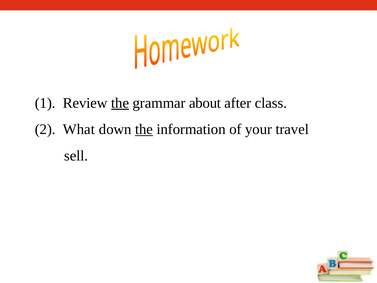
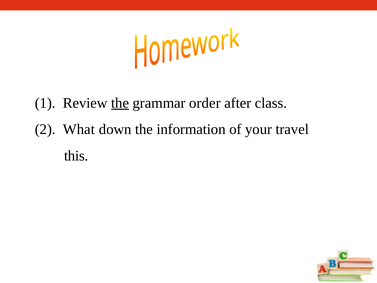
about: about -> order
the at (144, 129) underline: present -> none
sell: sell -> this
